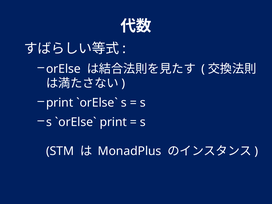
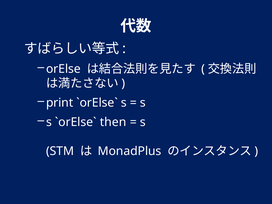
print at (113, 122): print -> then
